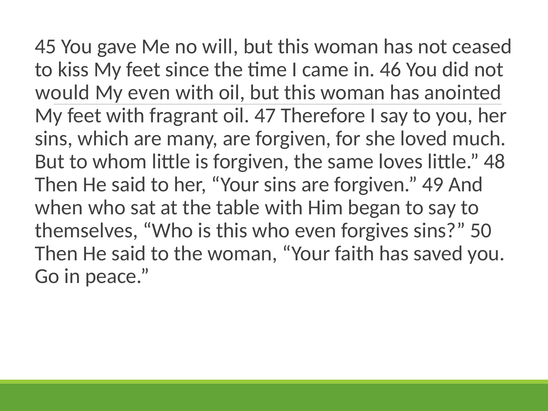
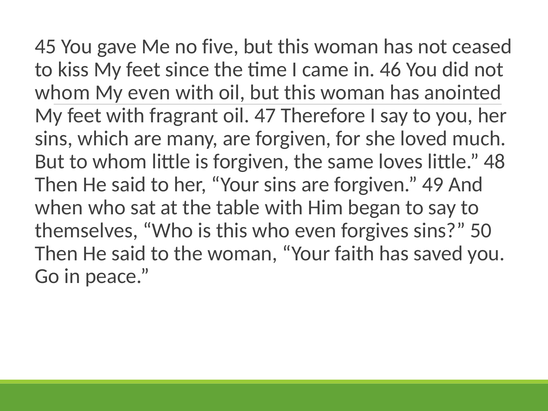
will: will -> five
would at (62, 92): would -> whom
